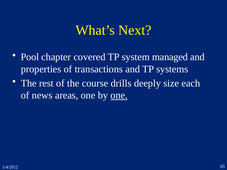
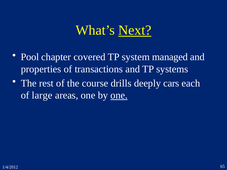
Next underline: none -> present
size: size -> cars
news: news -> large
